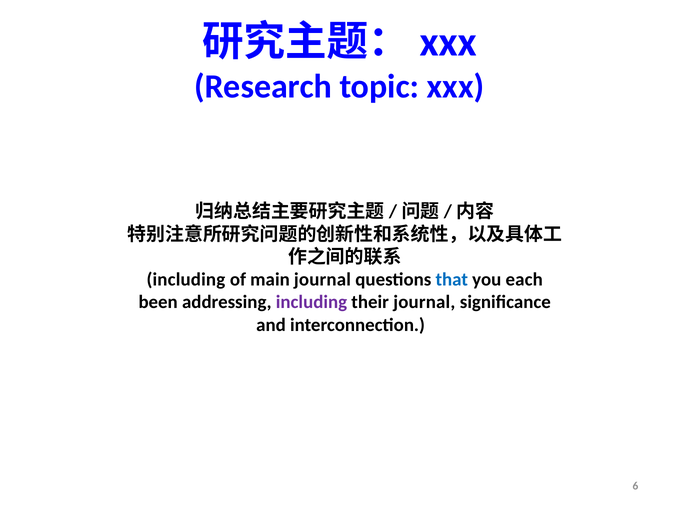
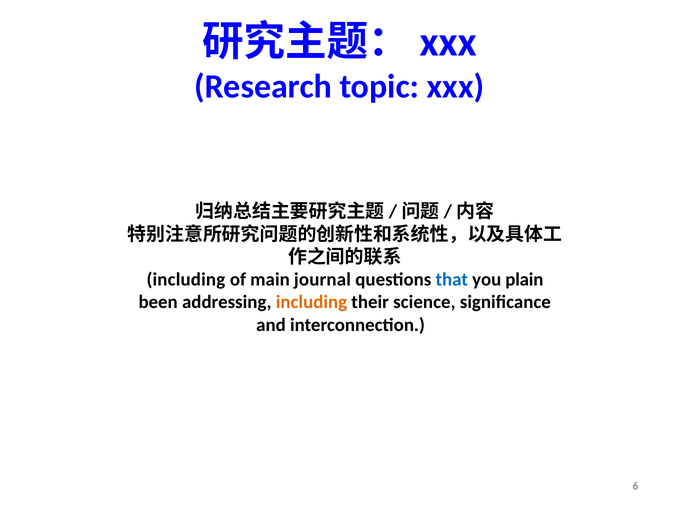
each: each -> plain
including at (311, 302) colour: purple -> orange
their journal: journal -> science
